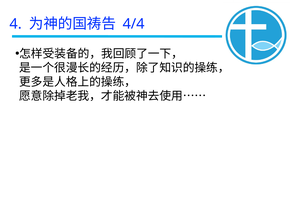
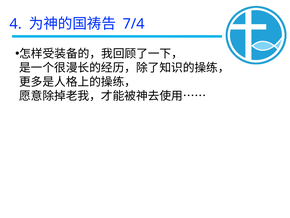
4/4: 4/4 -> 7/4
